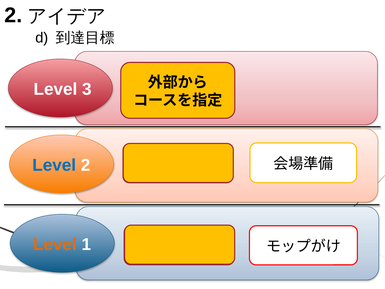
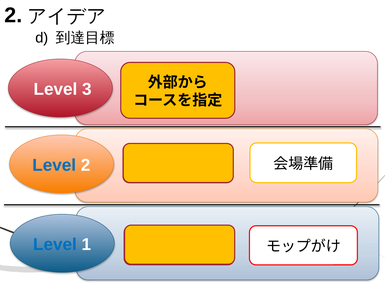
Level at (55, 244) colour: orange -> blue
